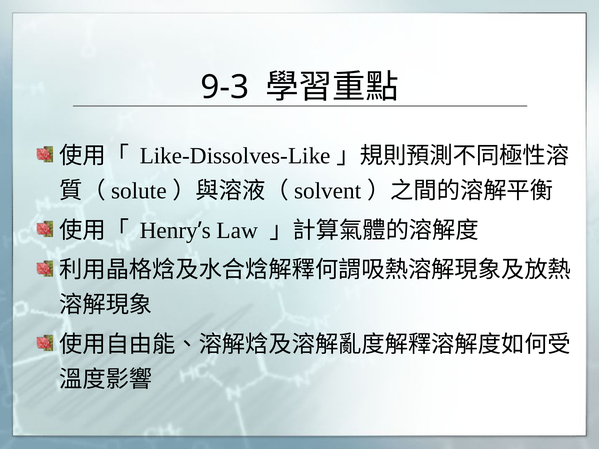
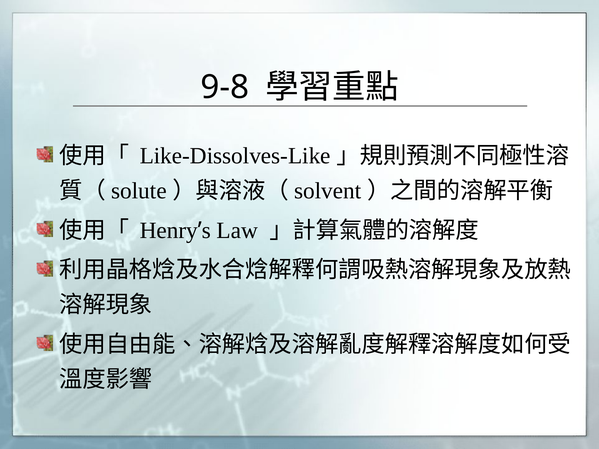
9-3: 9-3 -> 9-8
